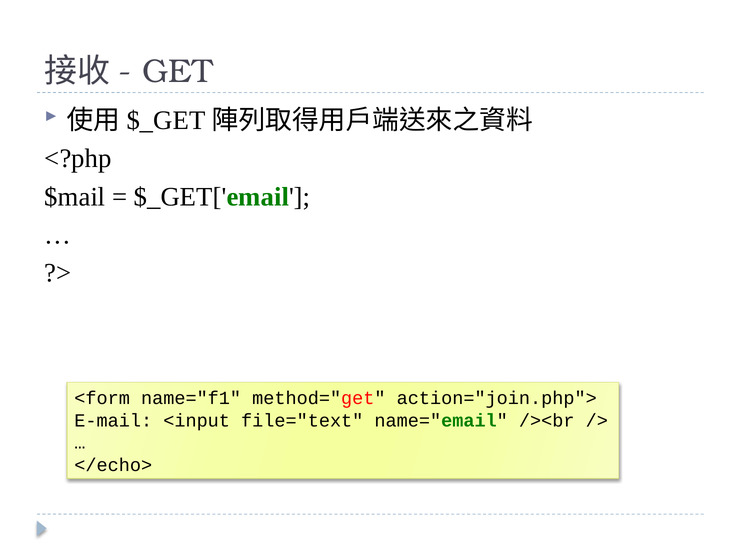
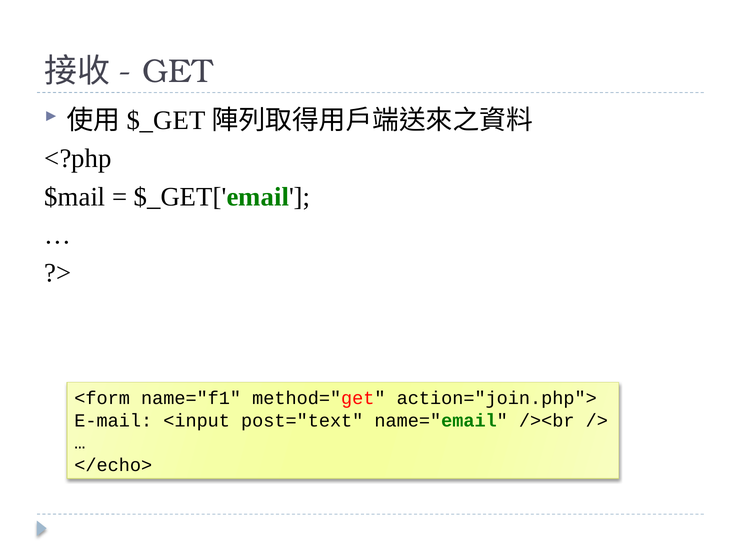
file="text: file="text -> post="text
